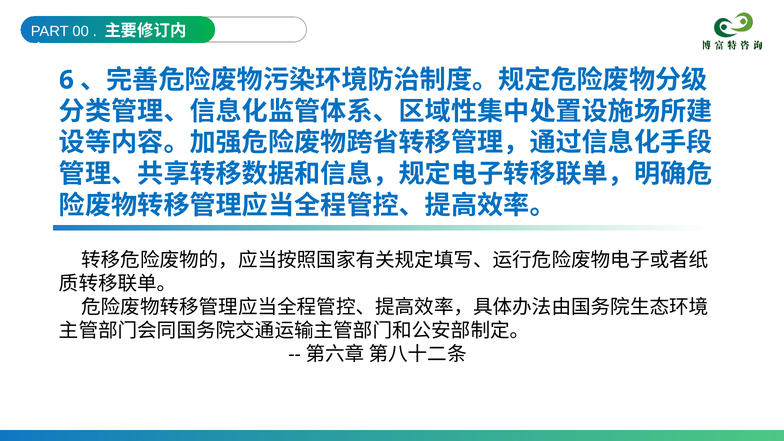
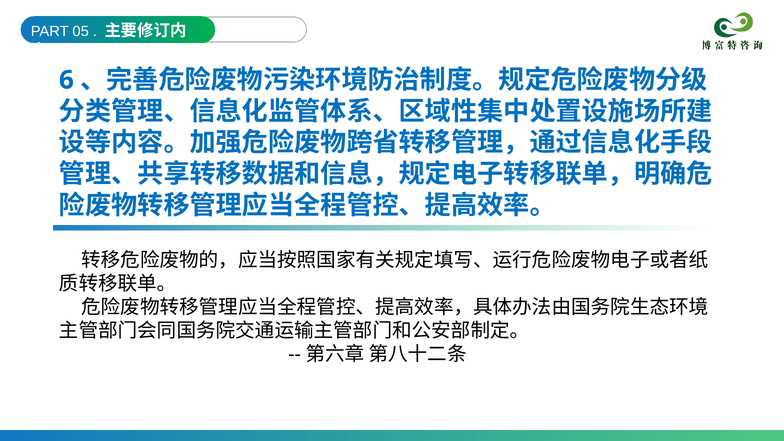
00: 00 -> 05
